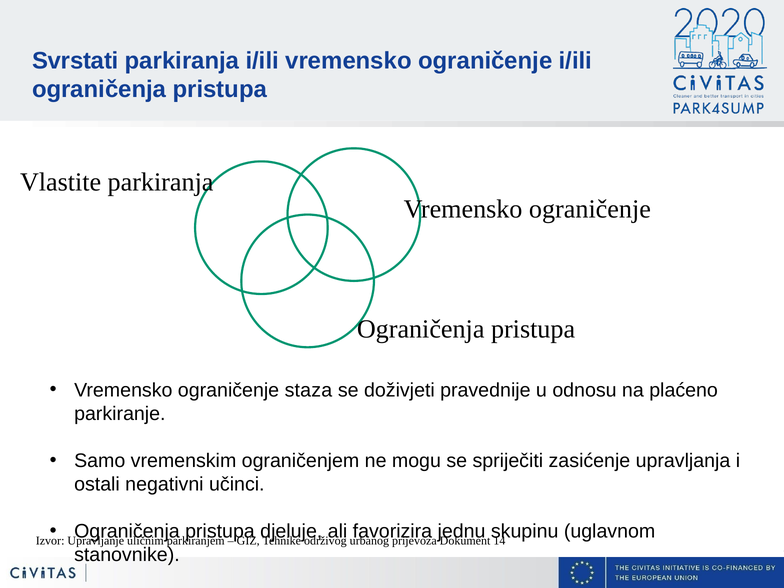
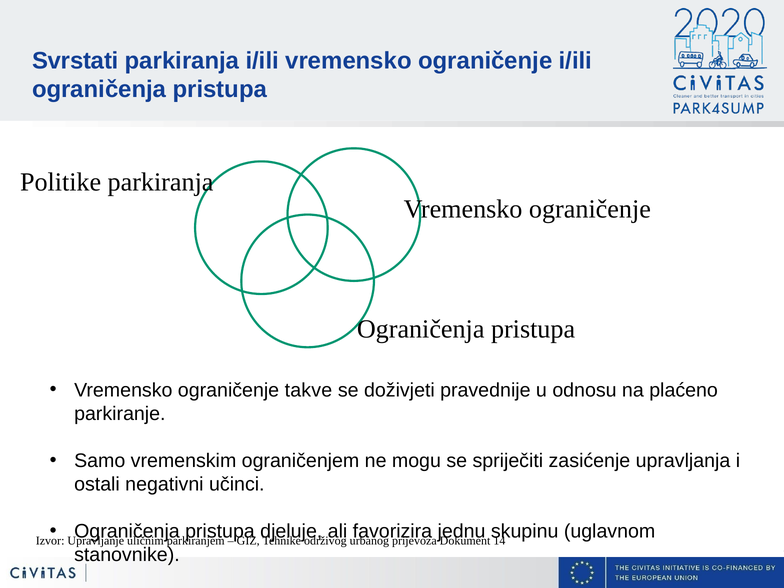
Vlastite: Vlastite -> Politike
staza: staza -> takve
